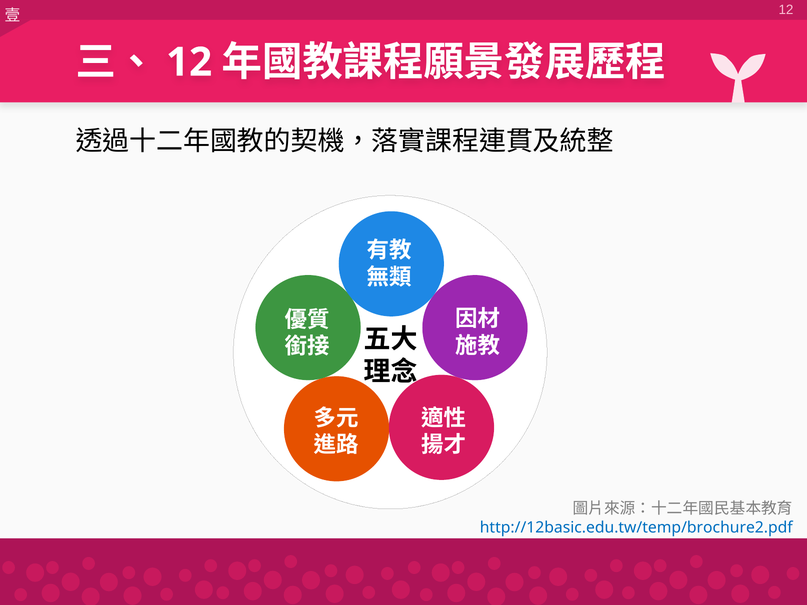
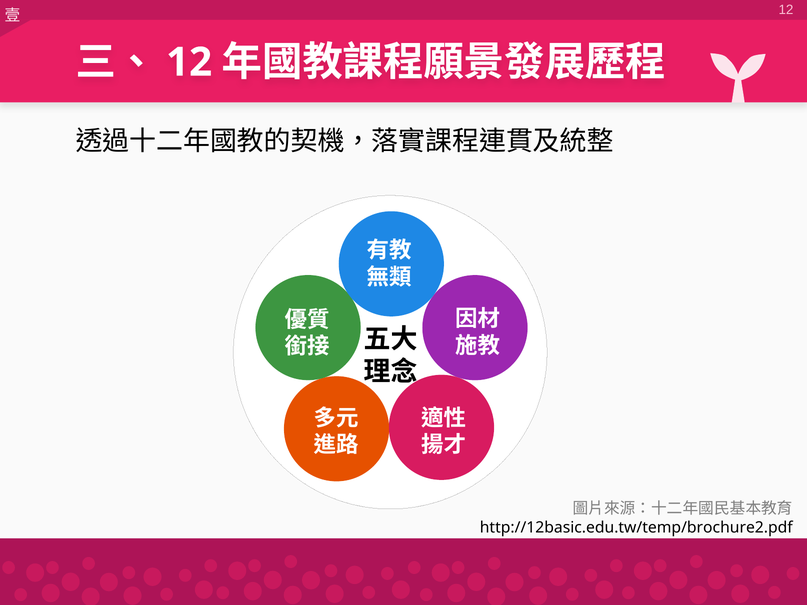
http://12basic.edu.tw/temp/brochure2.pdf colour: blue -> black
